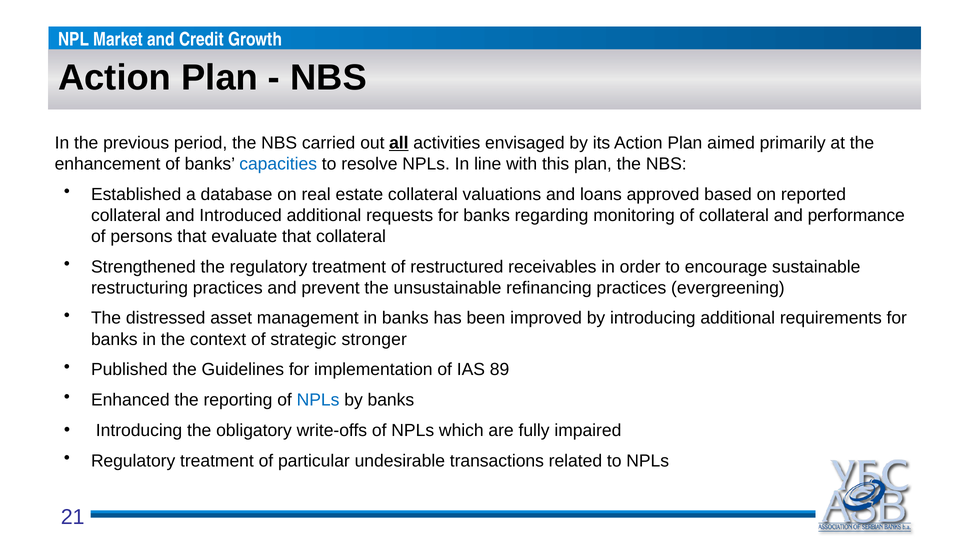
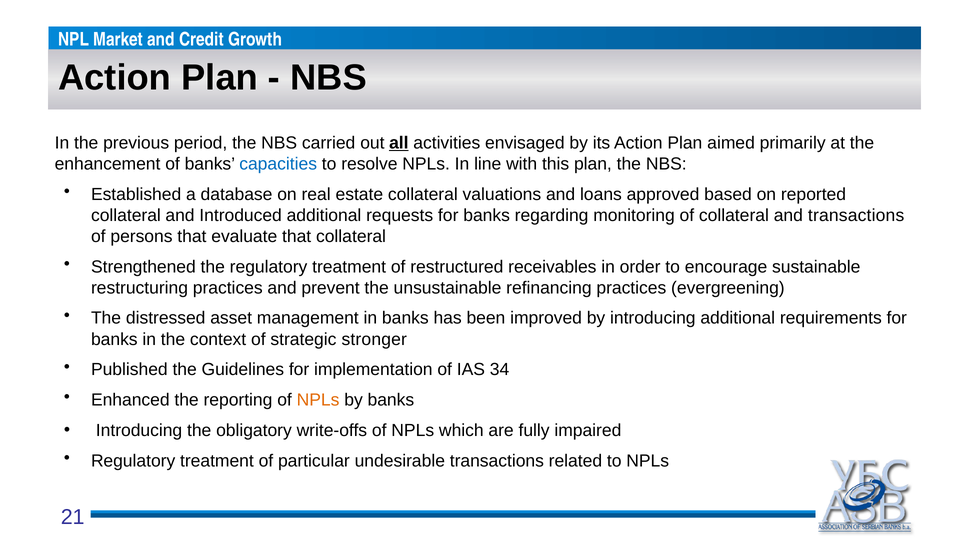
and performance: performance -> transactions
89: 89 -> 34
NPLs at (318, 400) colour: blue -> orange
